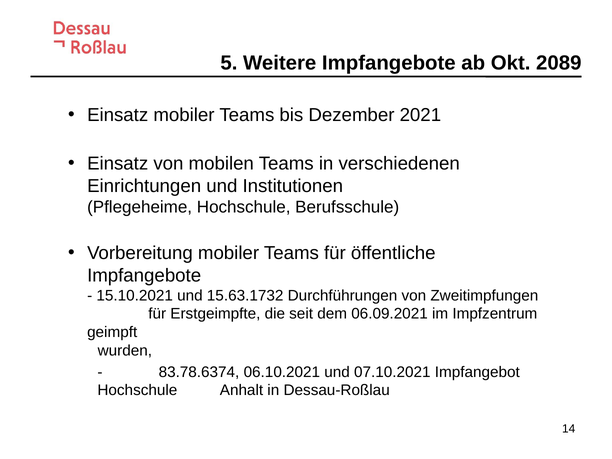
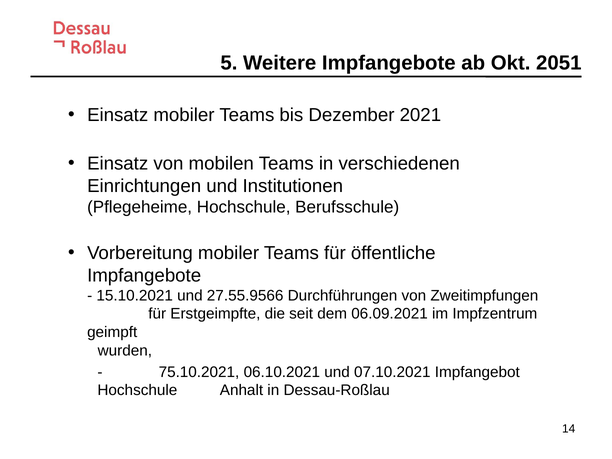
2089: 2089 -> 2051
15.63.1732: 15.63.1732 -> 27.55.9566
83.78.6374: 83.78.6374 -> 75.10.2021
